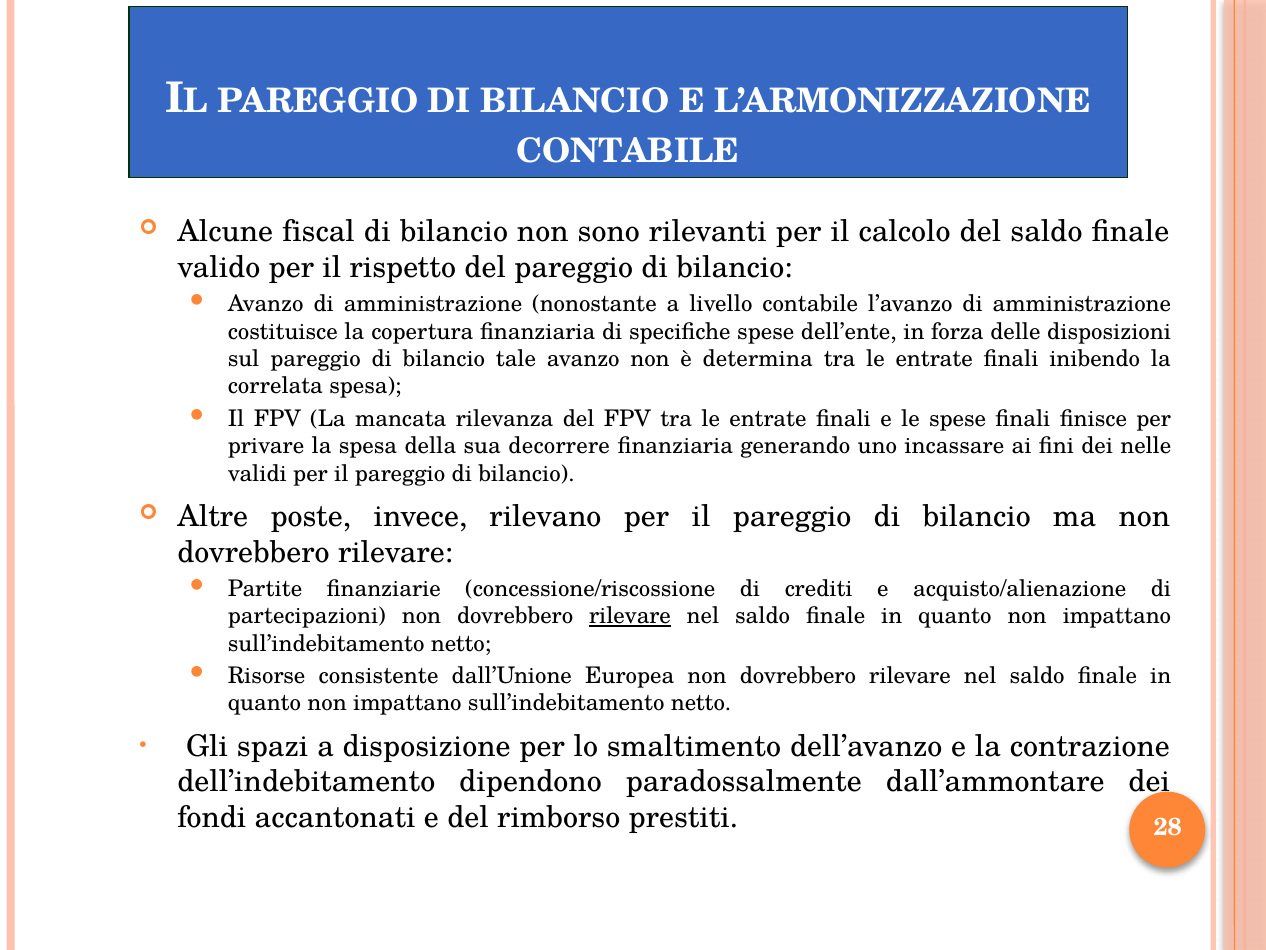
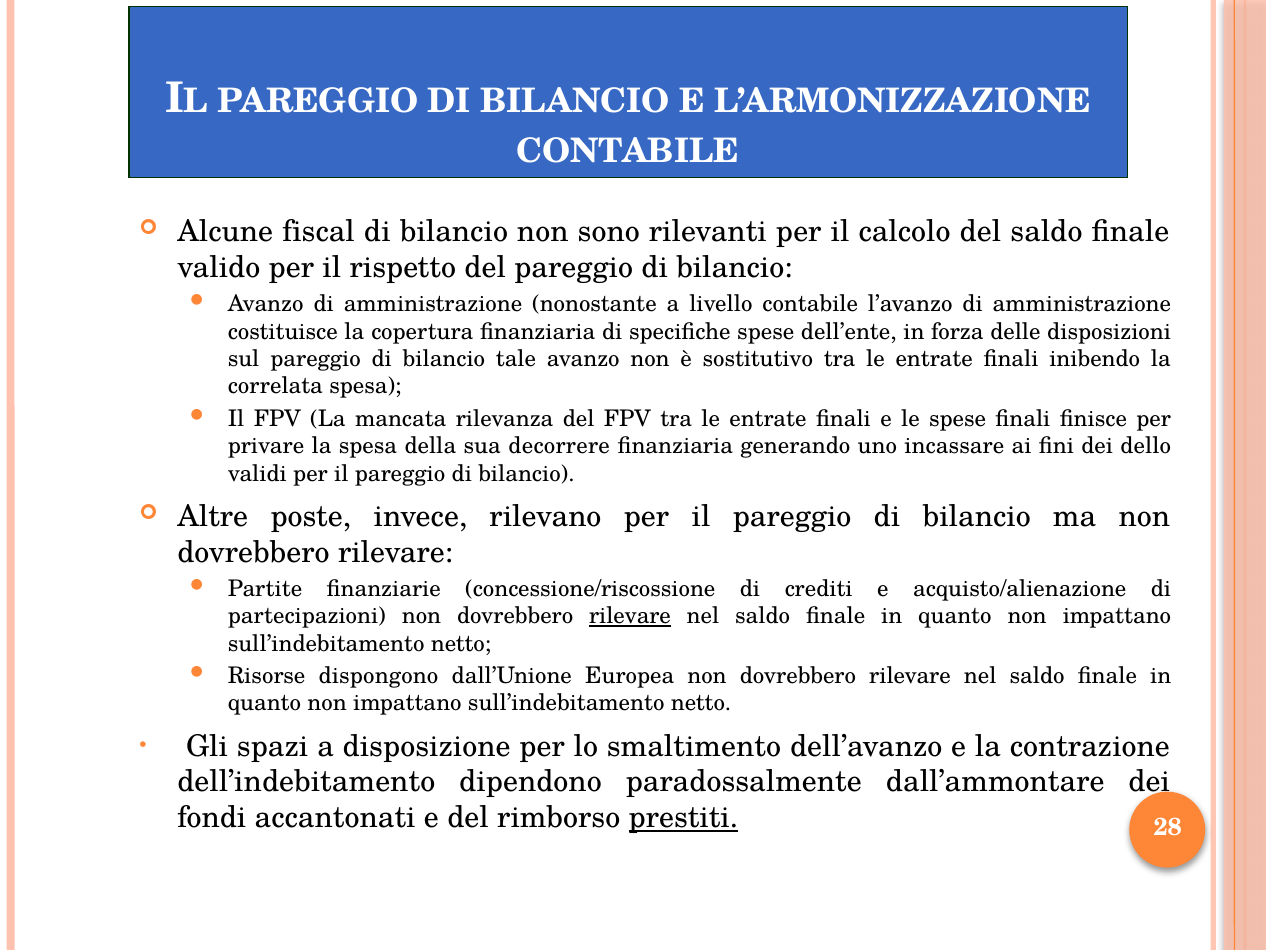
determina: determina -> sostitutivo
nelle: nelle -> dello
consistente: consistente -> dispongono
prestiti underline: none -> present
